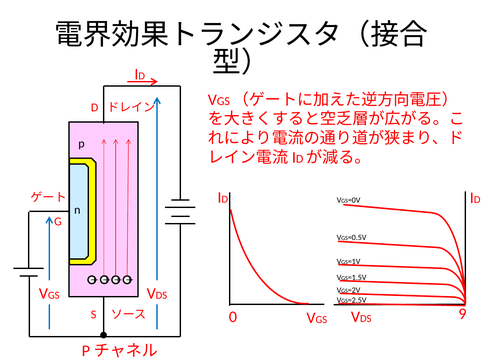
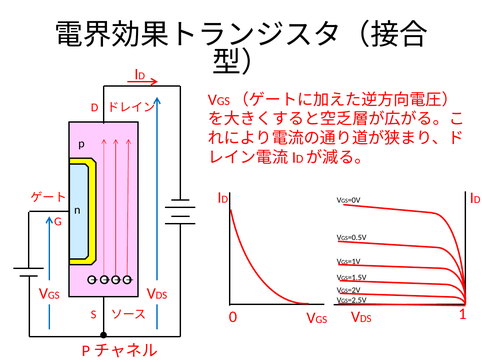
9: 9 -> 1
